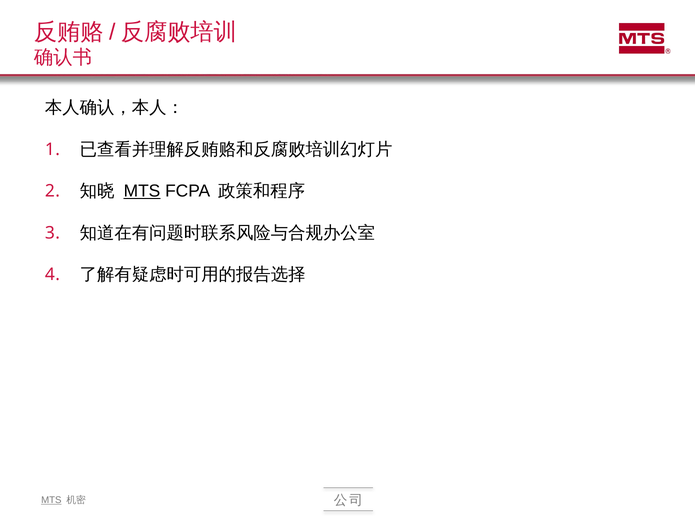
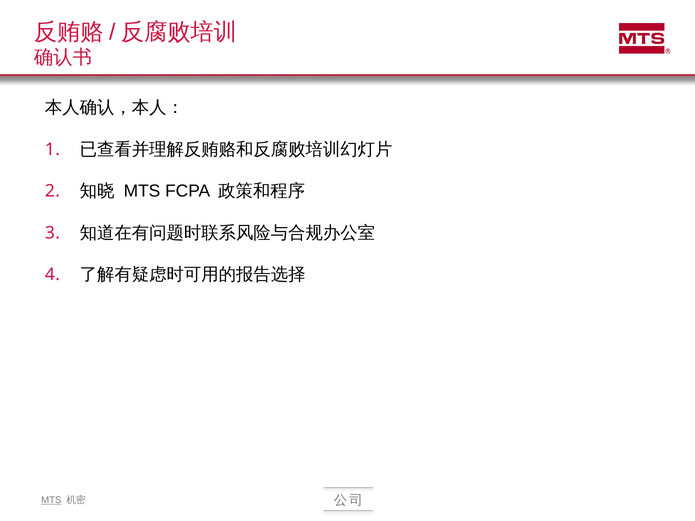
MTS at (142, 191) underline: present -> none
